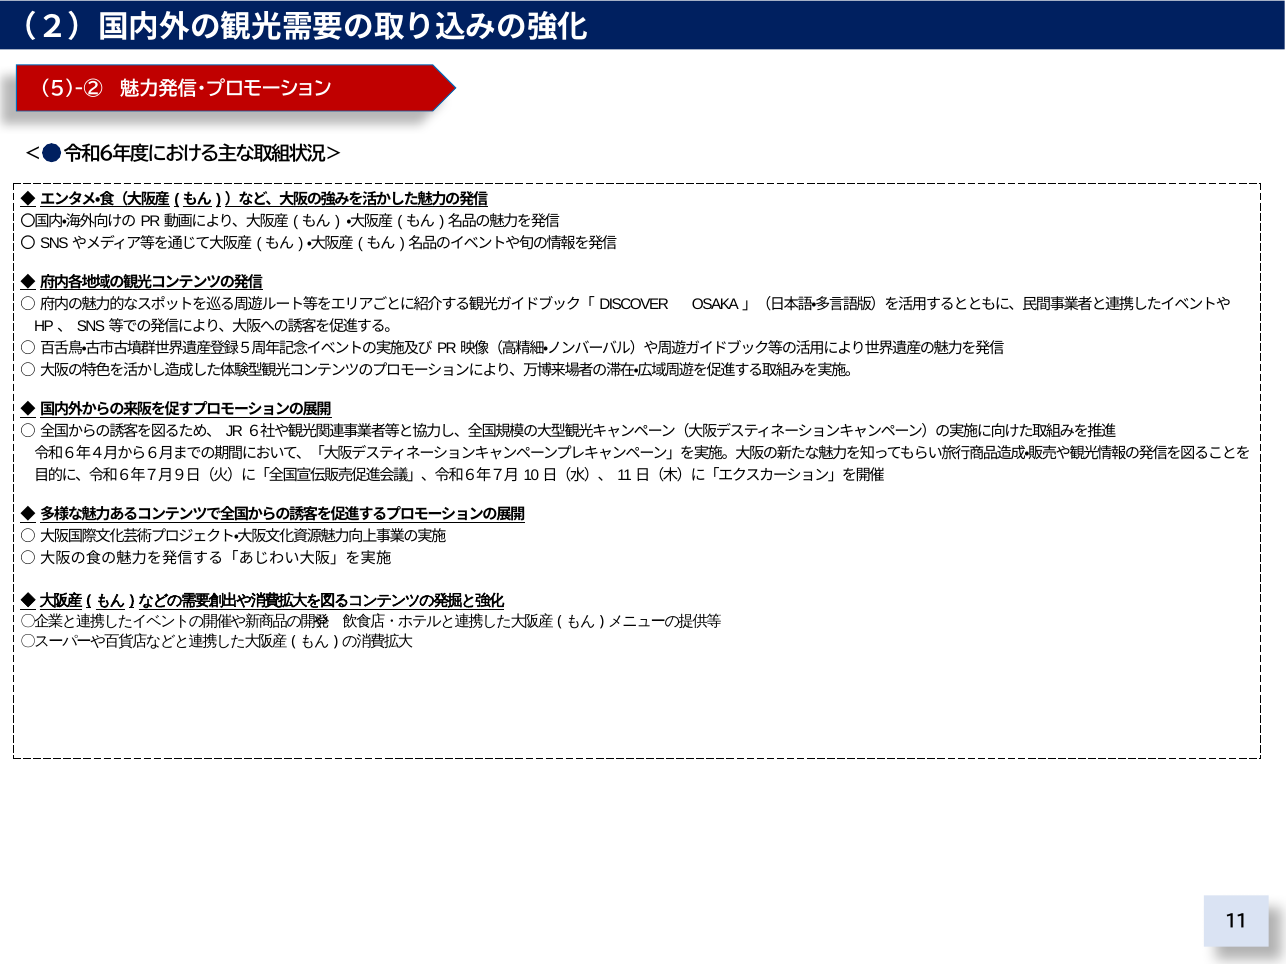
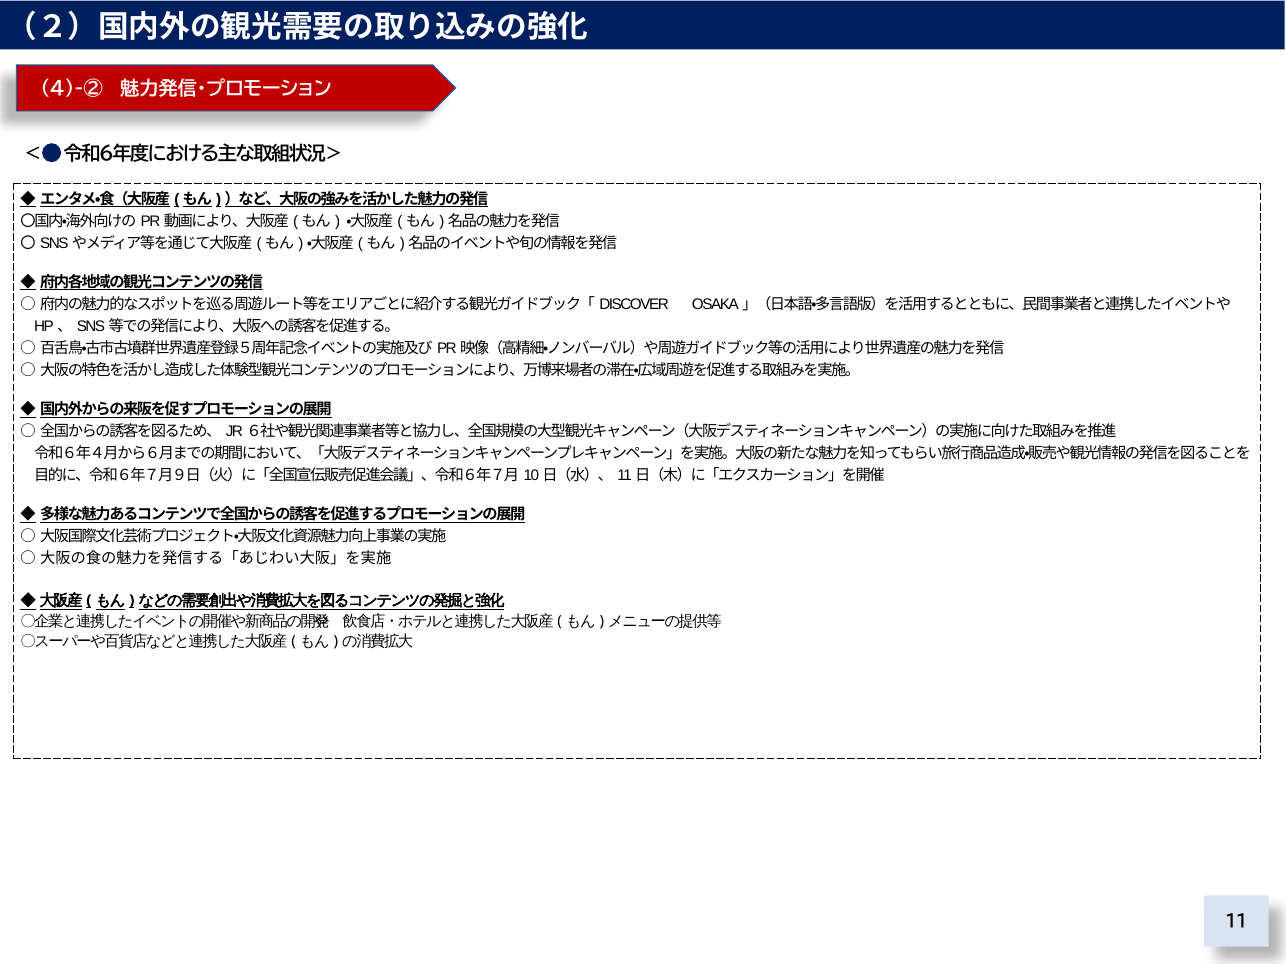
5)-②: 5)-② -> 4)-②
